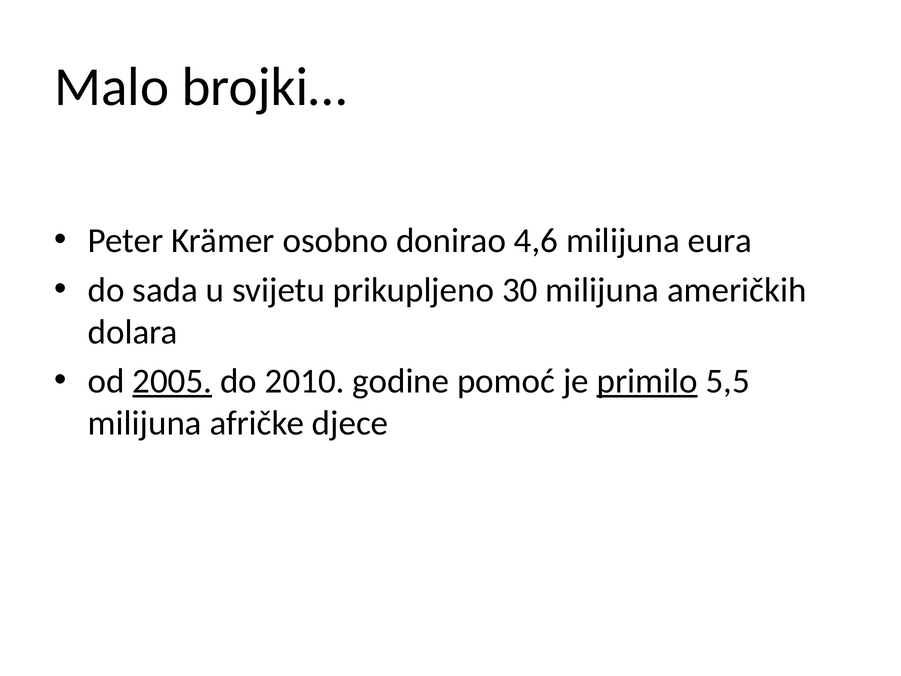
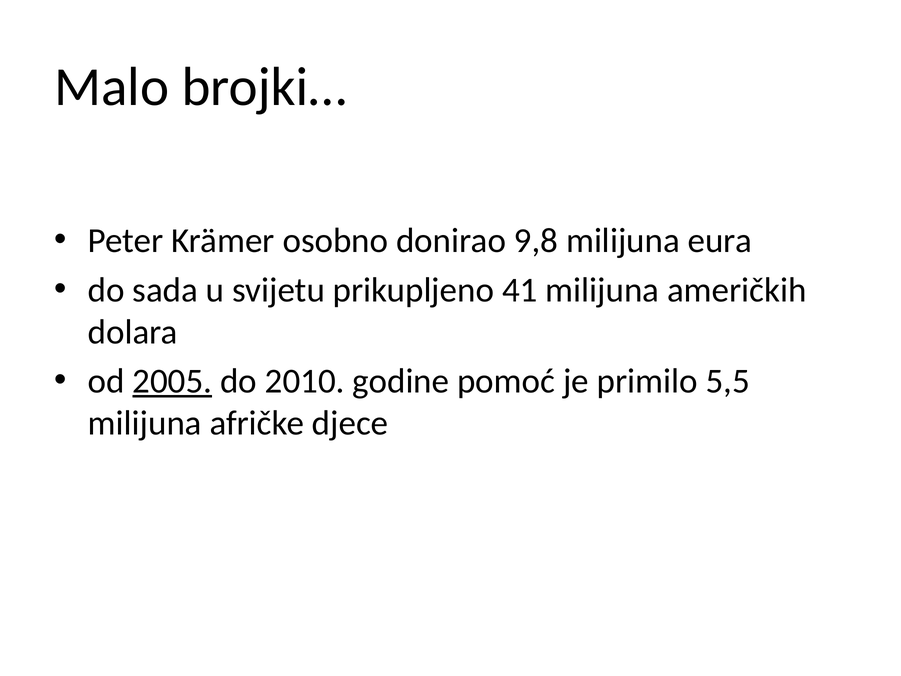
4,6: 4,6 -> 9,8
30: 30 -> 41
primilo underline: present -> none
